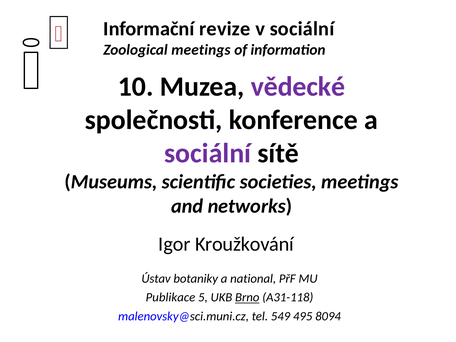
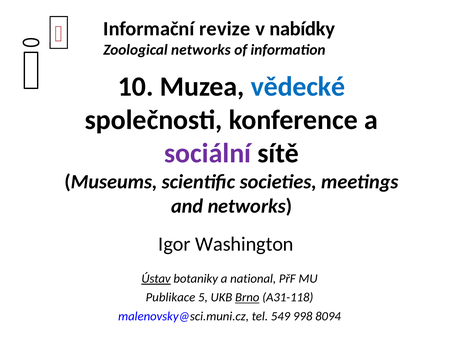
v sociální: sociální -> nabídky
Zoological meetings: meetings -> networks
vědecké colour: purple -> blue
Kroužkování: Kroužkování -> Washington
Ústav underline: none -> present
495: 495 -> 998
